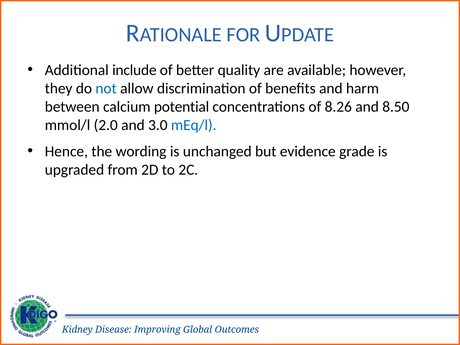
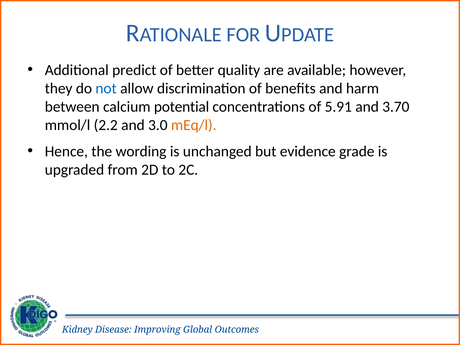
include: include -> predict
8.26: 8.26 -> 5.91
8.50: 8.50 -> 3.70
2.0: 2.0 -> 2.2
mEq/l colour: blue -> orange
